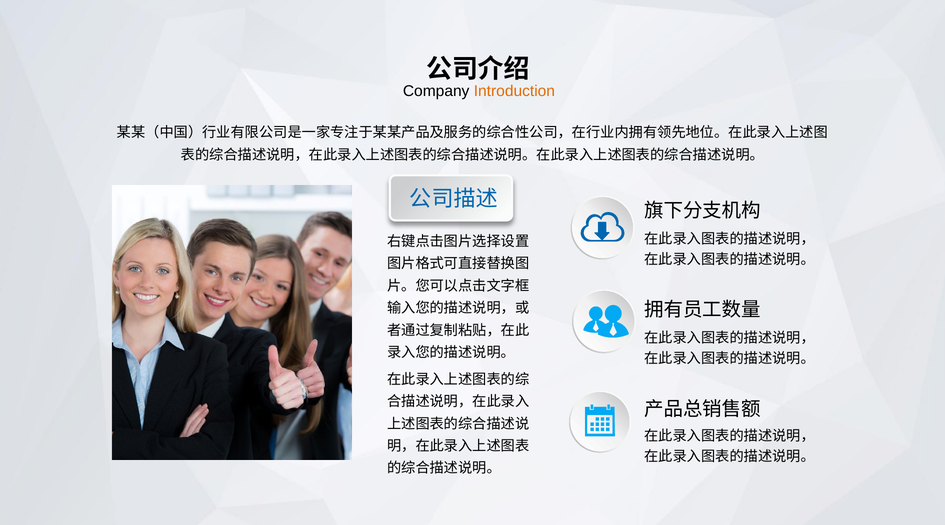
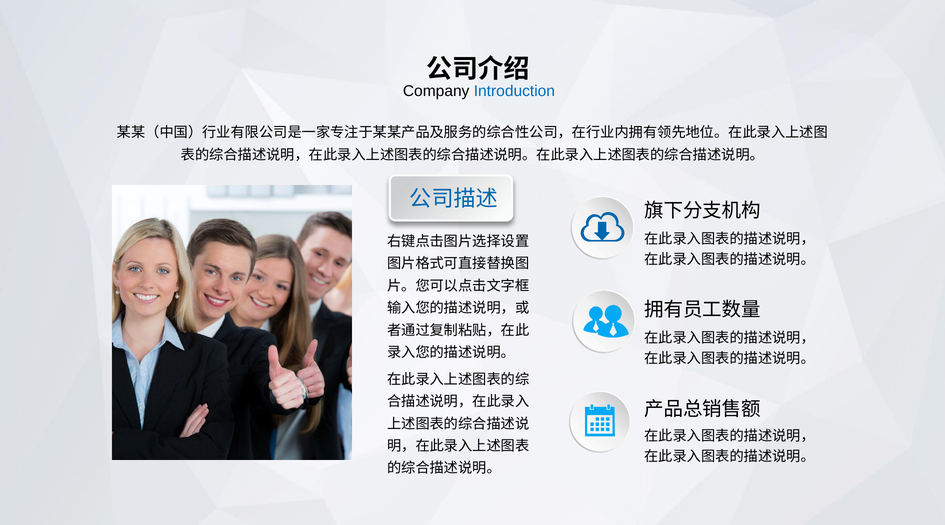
Introduction colour: orange -> blue
